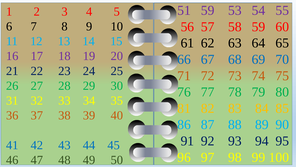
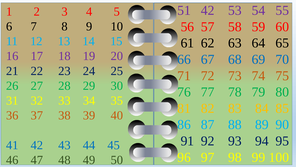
51 59: 59 -> 42
